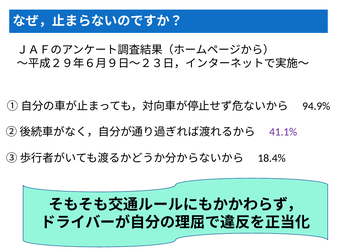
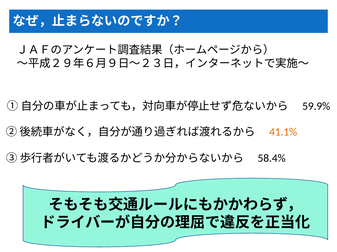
94.9%: 94.9% -> 59.9%
41.1% colour: purple -> orange
18.4%: 18.4% -> 58.4%
